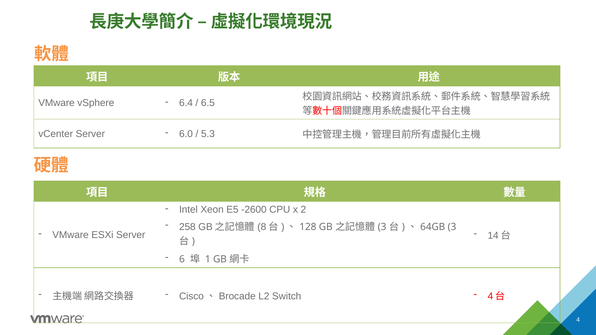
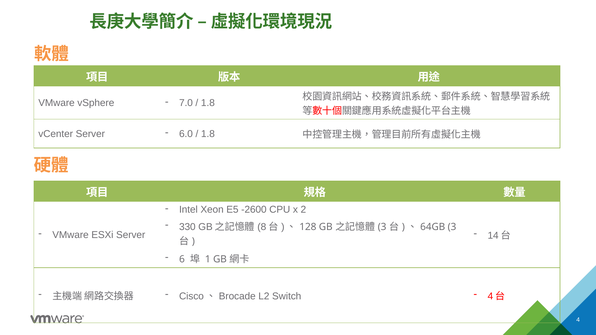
6.4: 6.4 -> 7.0
6.5 at (208, 103): 6.5 -> 1.8
5.3 at (208, 134): 5.3 -> 1.8
258: 258 -> 330
